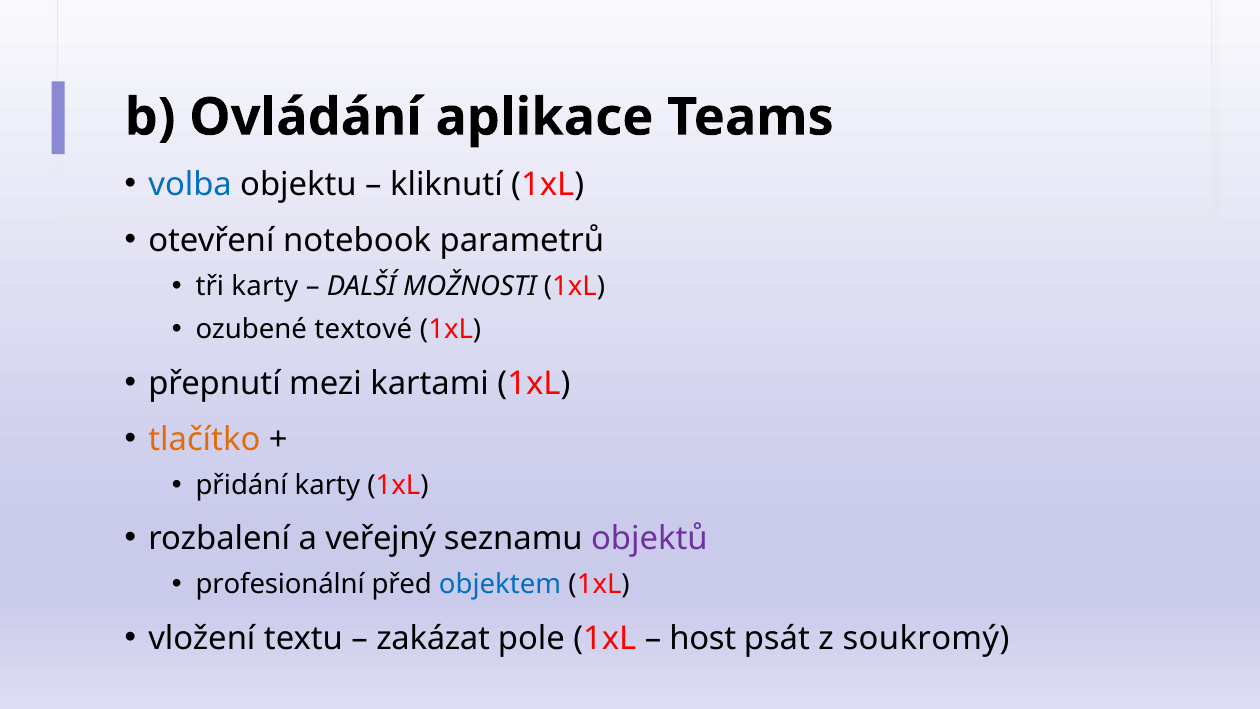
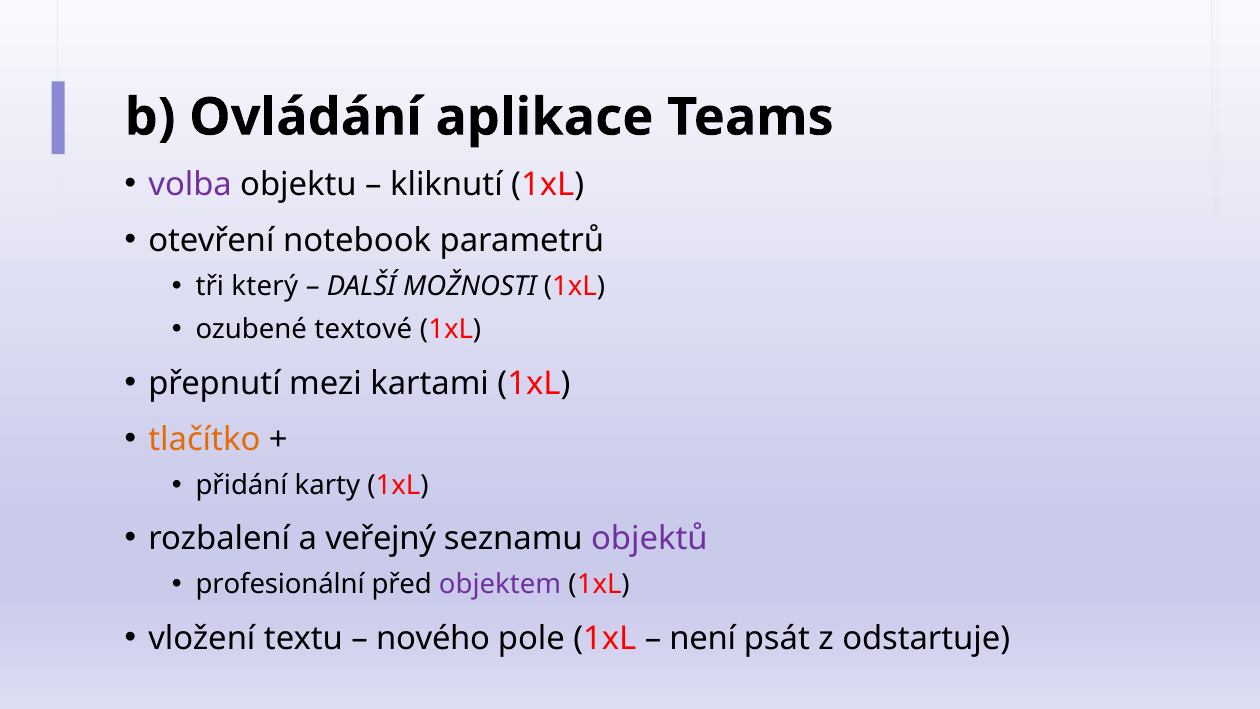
volba colour: blue -> purple
tři karty: karty -> který
objektem colour: blue -> purple
zakázat: zakázat -> nového
host: host -> není
soukromý: soukromý -> odstartuje
